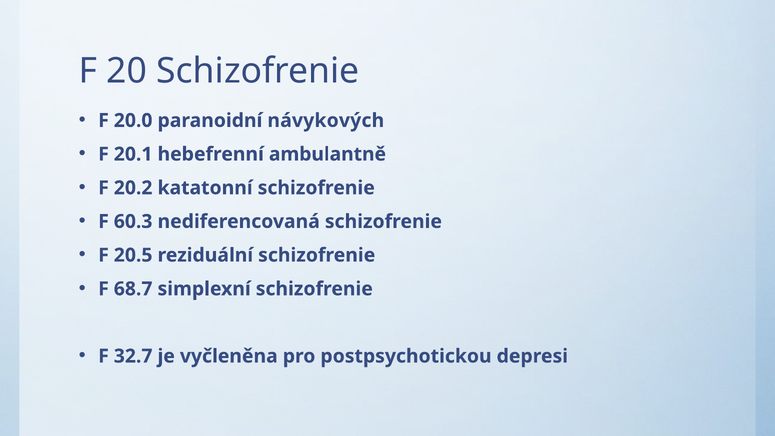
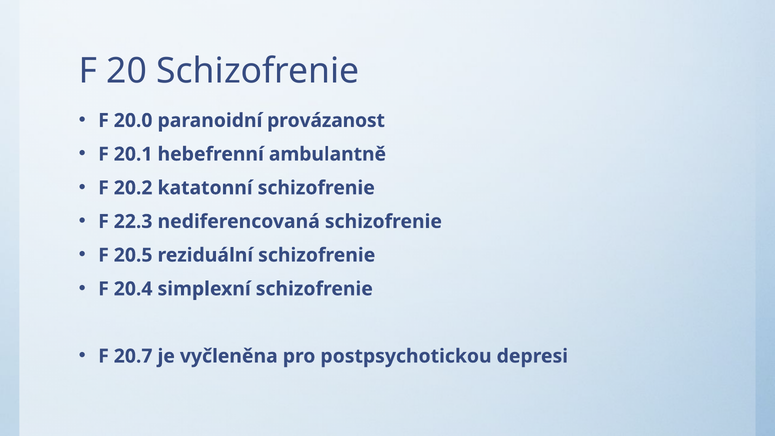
návykových: návykových -> provázanost
60.3: 60.3 -> 22.3
68.7: 68.7 -> 20.4
32.7: 32.7 -> 20.7
